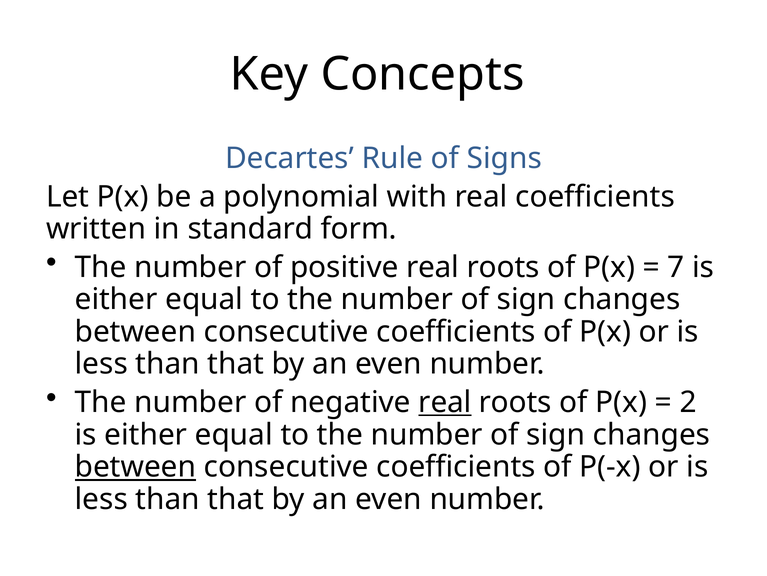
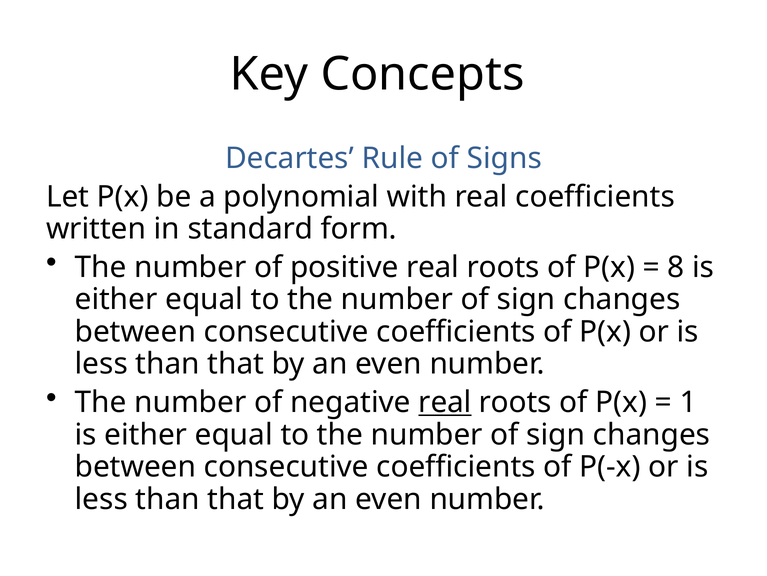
7: 7 -> 8
2: 2 -> 1
between at (135, 466) underline: present -> none
